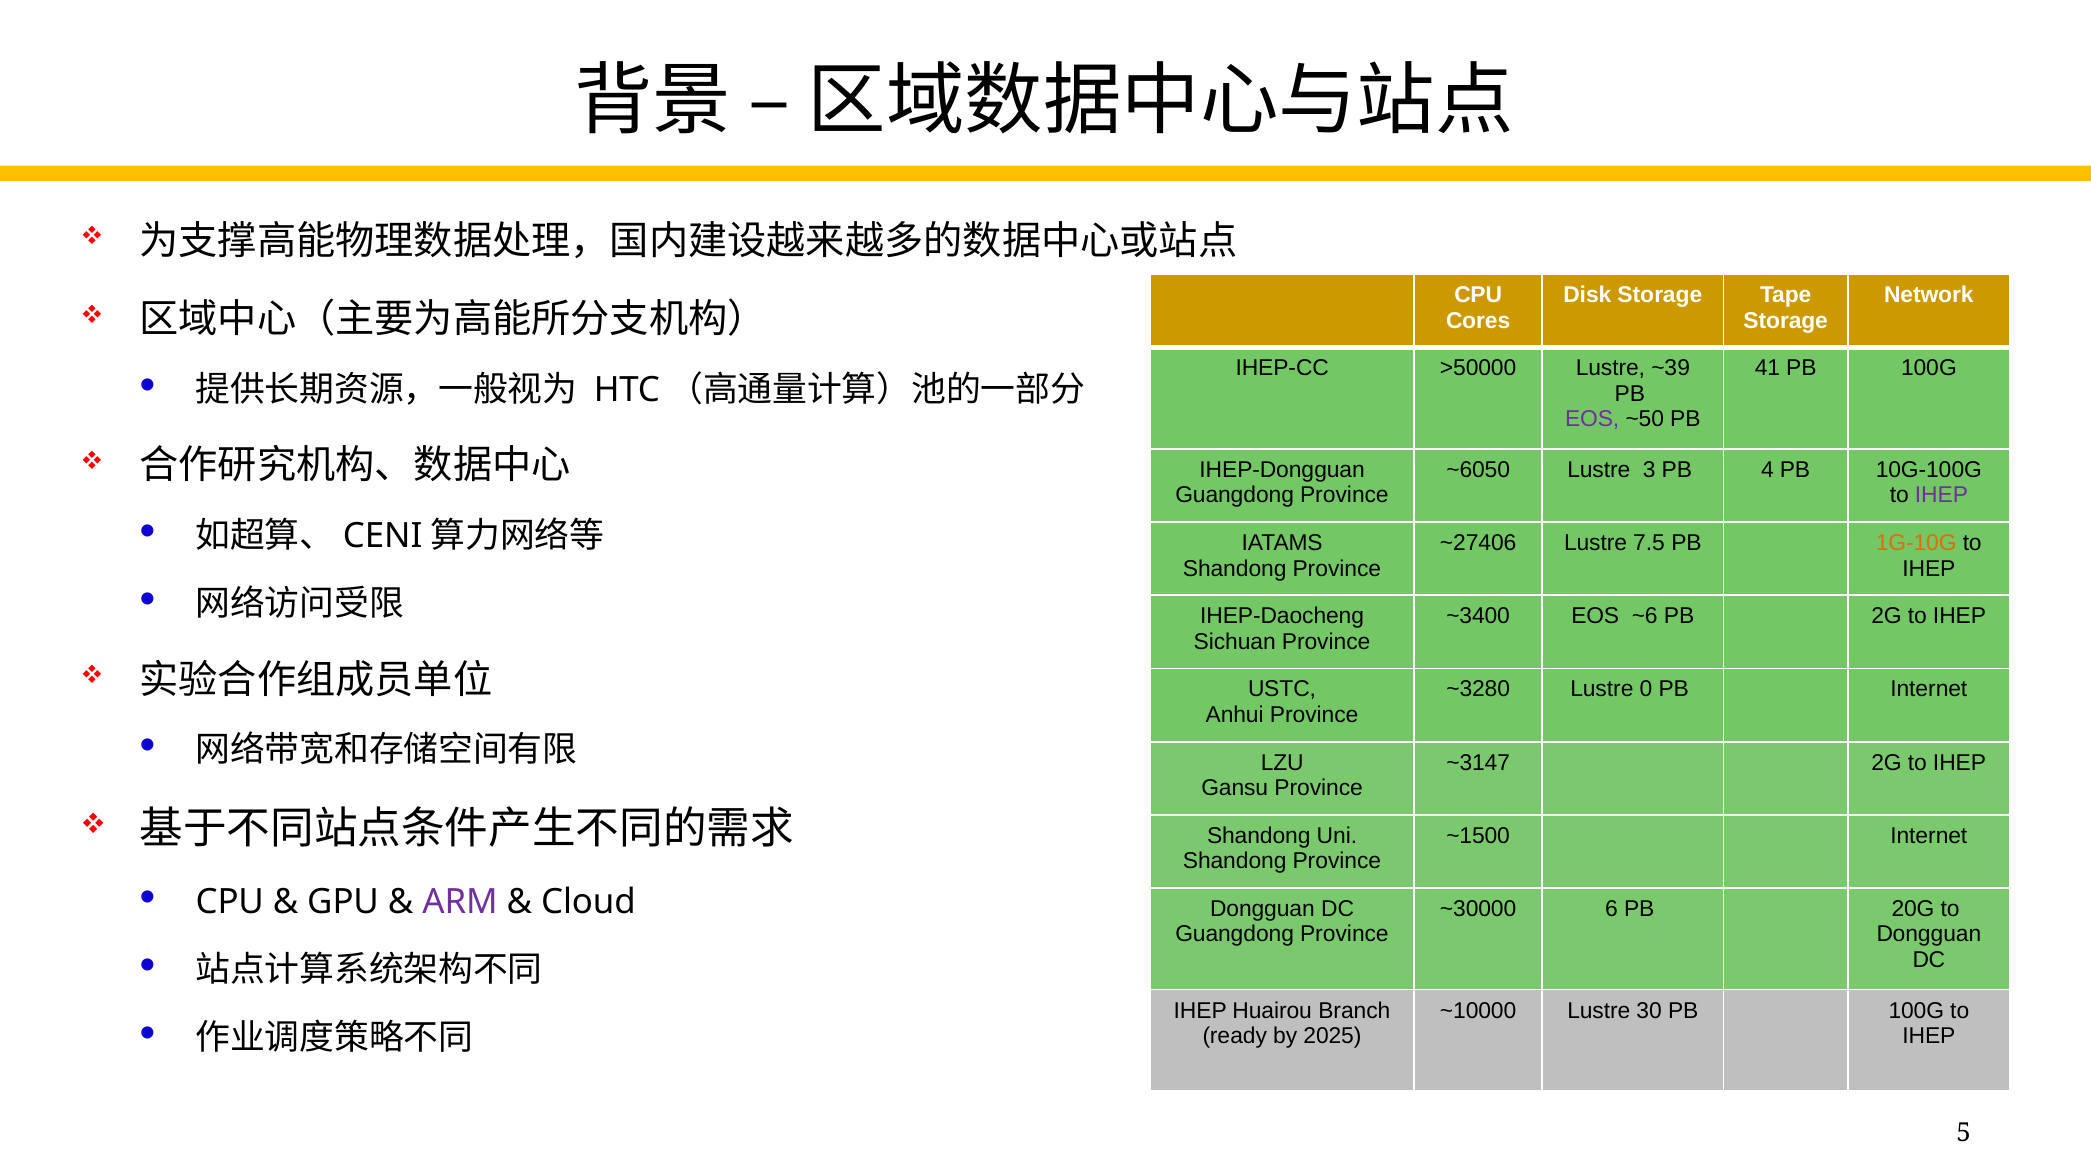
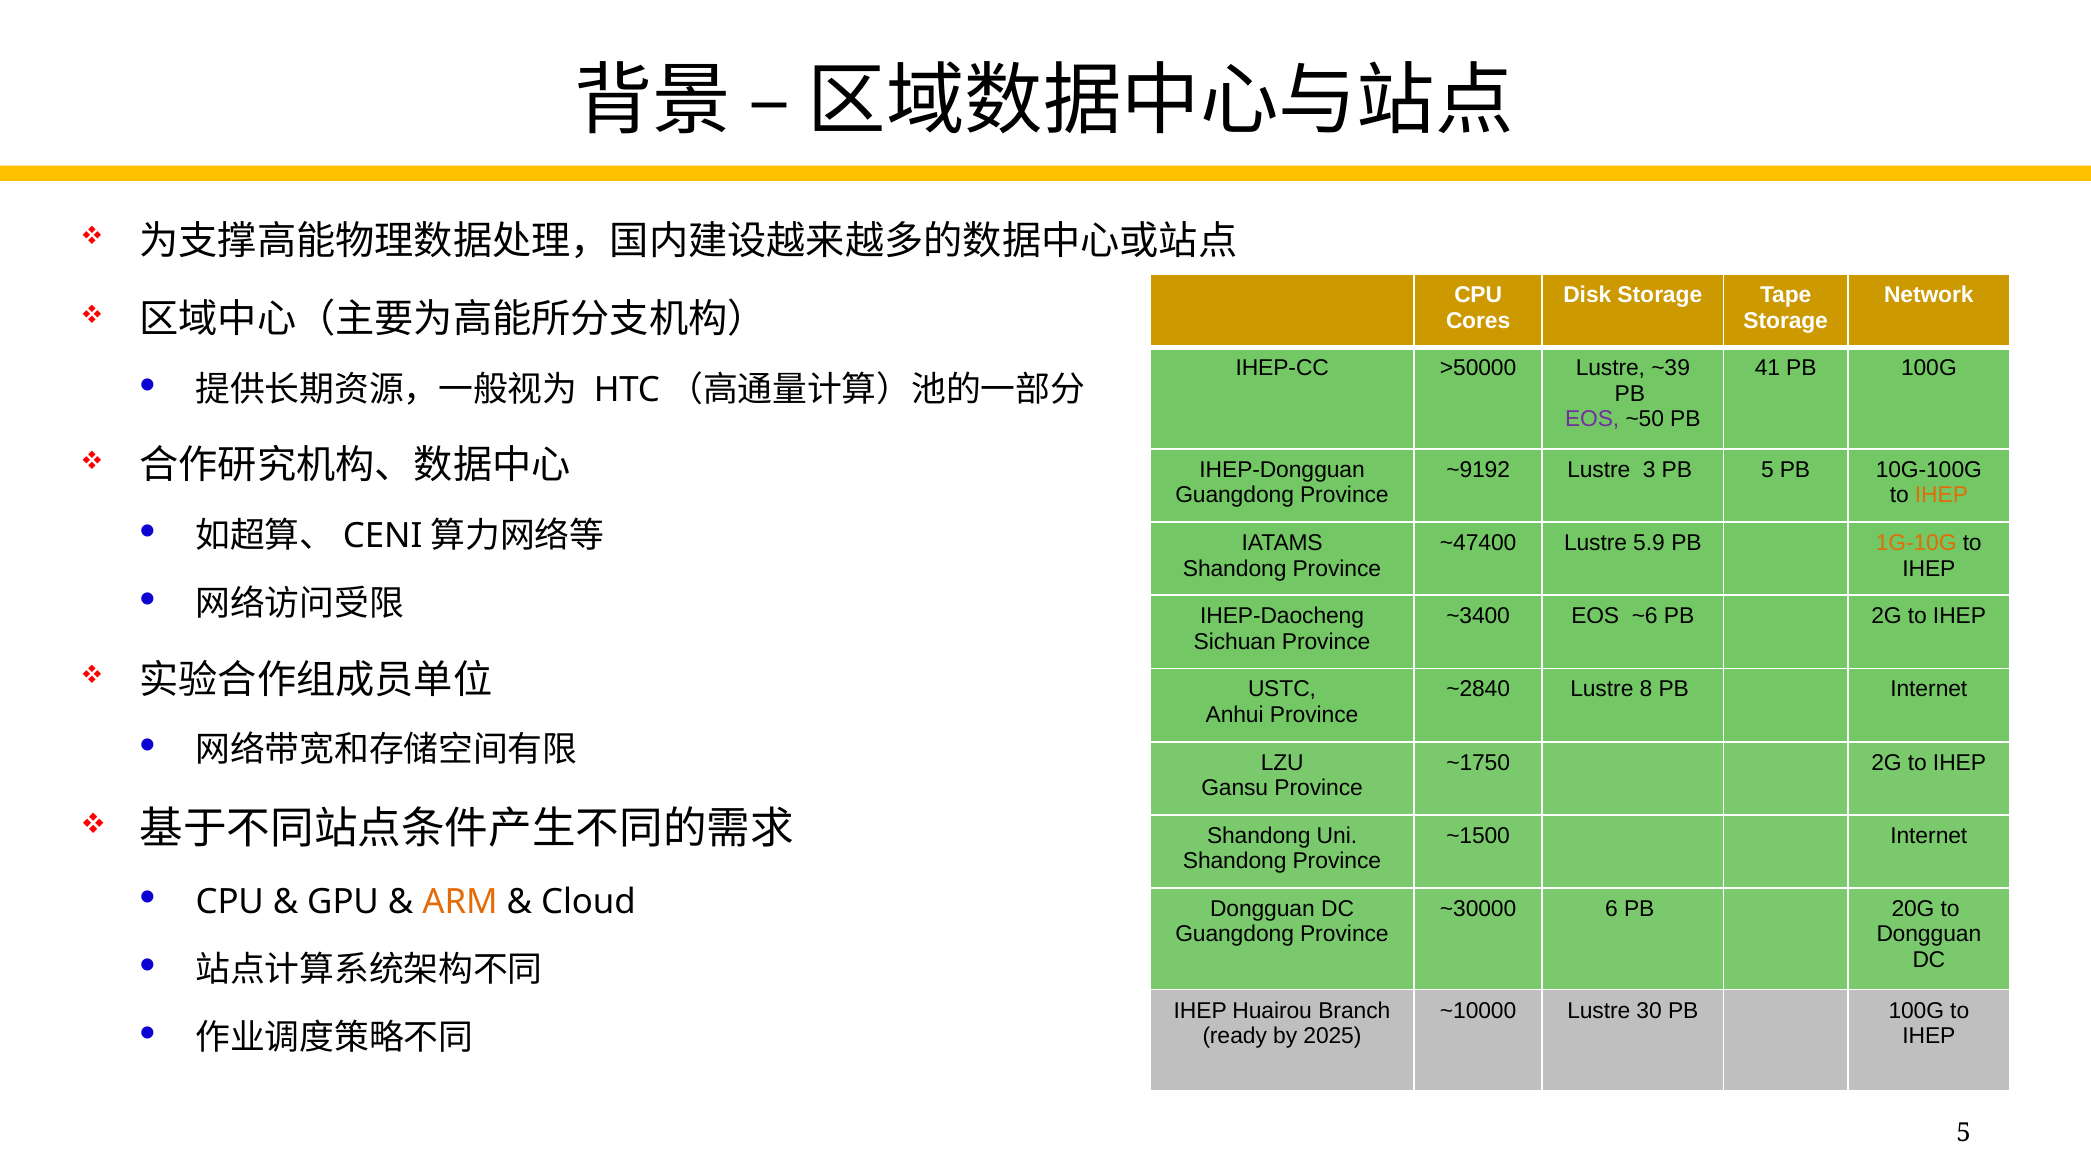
~6050: ~6050 -> ~9192
PB 4: 4 -> 5
IHEP at (1941, 495) colour: purple -> orange
~27406: ~27406 -> ~47400
7.5: 7.5 -> 5.9
~3280: ~3280 -> ~2840
0: 0 -> 8
~3147: ~3147 -> ~1750
ARM colour: purple -> orange
